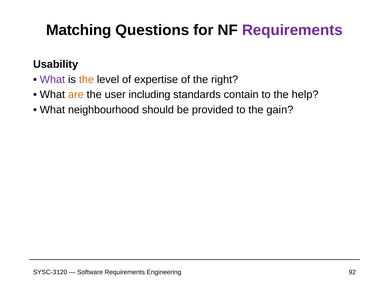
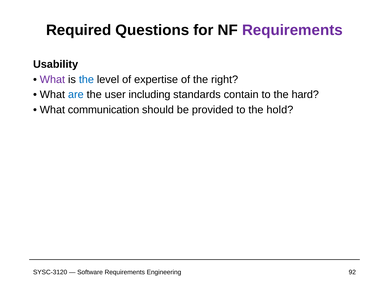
Matching: Matching -> Required
the at (86, 79) colour: orange -> blue
are colour: orange -> blue
help: help -> hard
neighbourhood: neighbourhood -> communication
gain: gain -> hold
